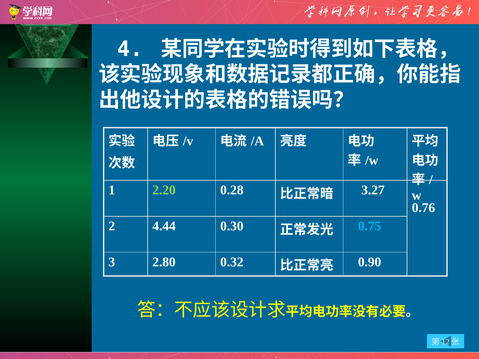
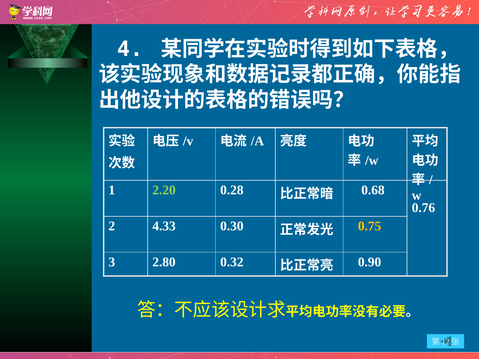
3.27: 3.27 -> 0.68
4.44: 4.44 -> 4.33
0.75 colour: light blue -> yellow
